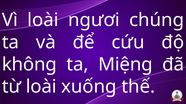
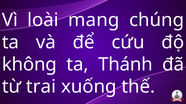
ngươi: ngươi -> mang
Miệng: Miệng -> Thánh
từ loài: loài -> trai
